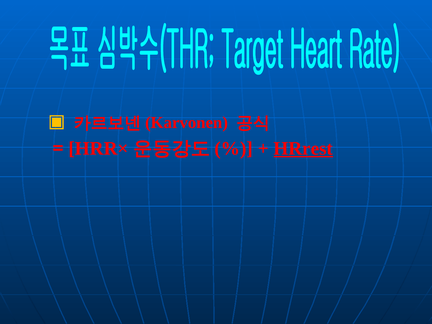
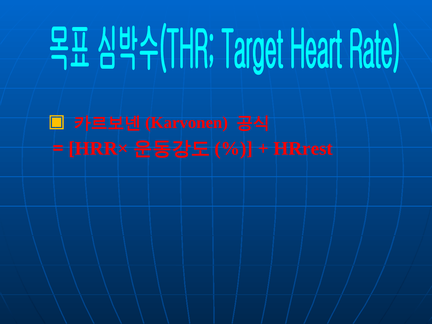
HRrest underline: present -> none
